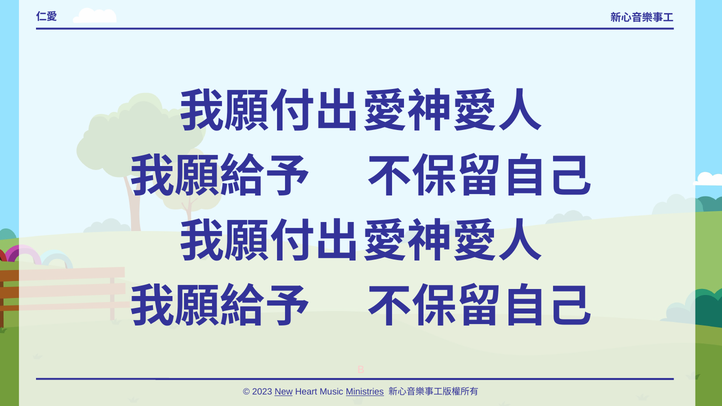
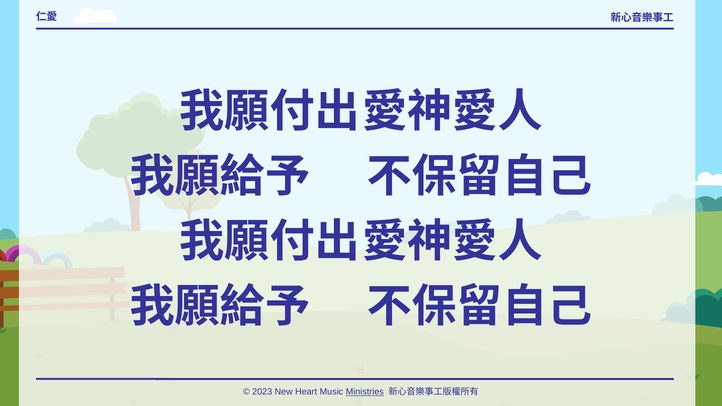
New underline: present -> none
